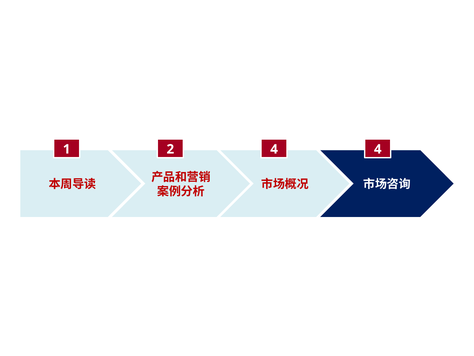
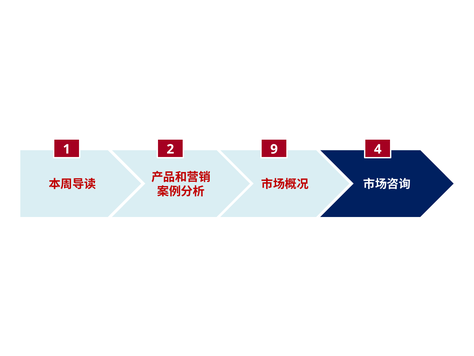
2 4: 4 -> 9
